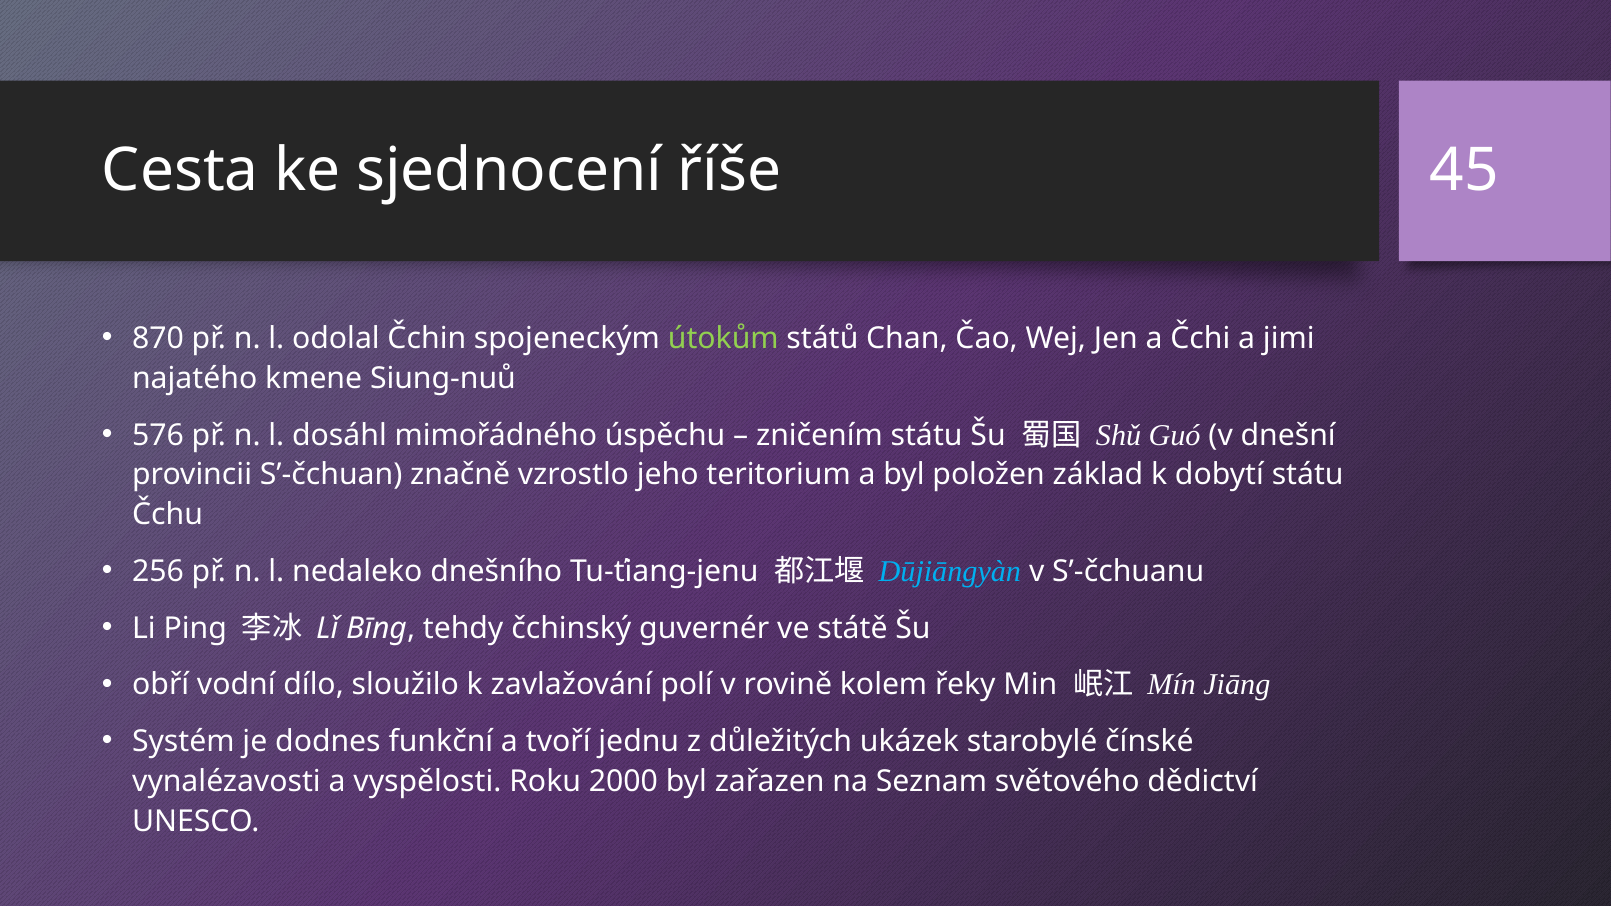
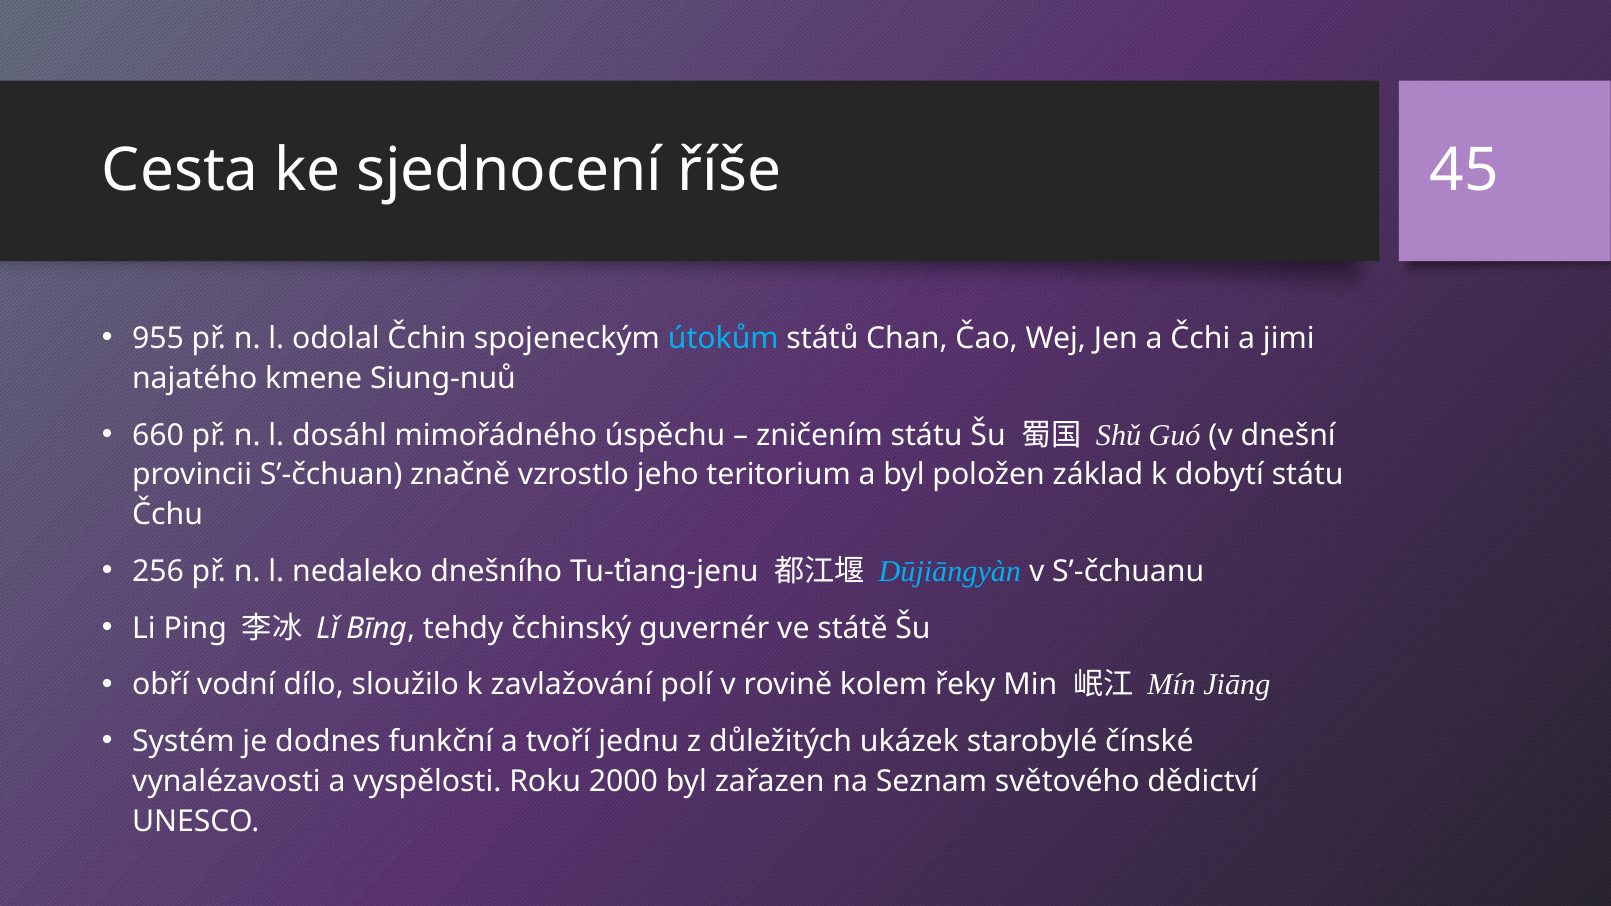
870: 870 -> 955
útokům colour: light green -> light blue
576: 576 -> 660
